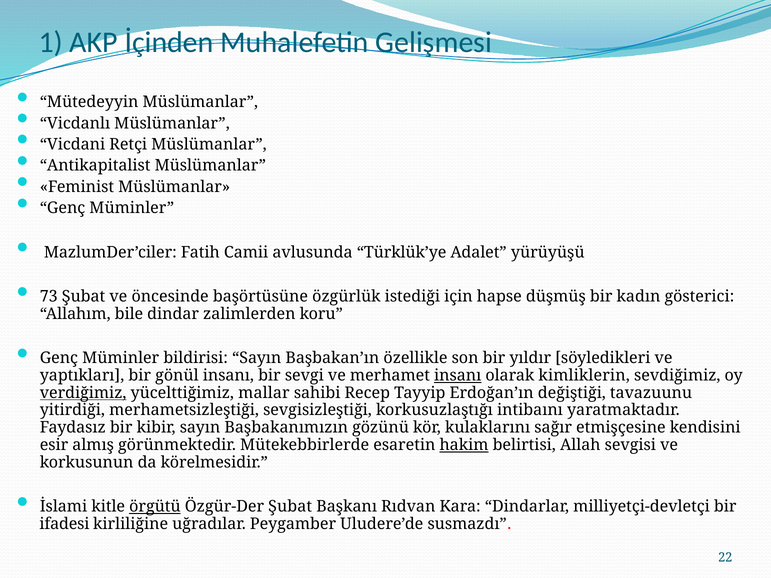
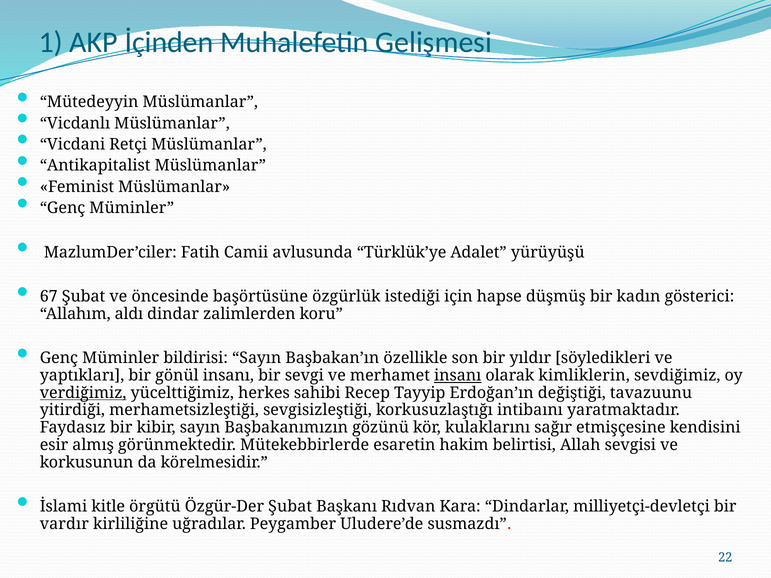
73: 73 -> 67
bile: bile -> aldı
mallar: mallar -> herkes
hakim underline: present -> none
örgütü underline: present -> none
ifadesi: ifadesi -> vardır
